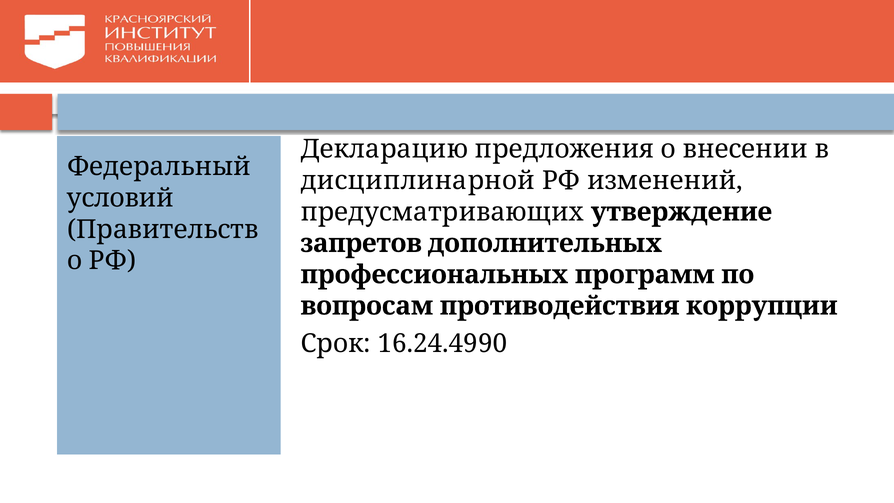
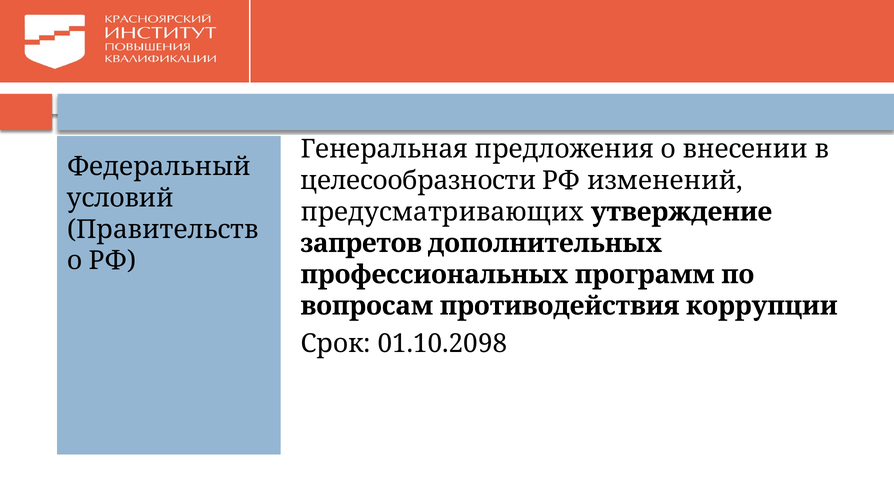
Декларацию: Декларацию -> Генеральная
дисциплинарной: дисциплинарной -> целесообразности
16.24.4990: 16.24.4990 -> 01.10.2098
